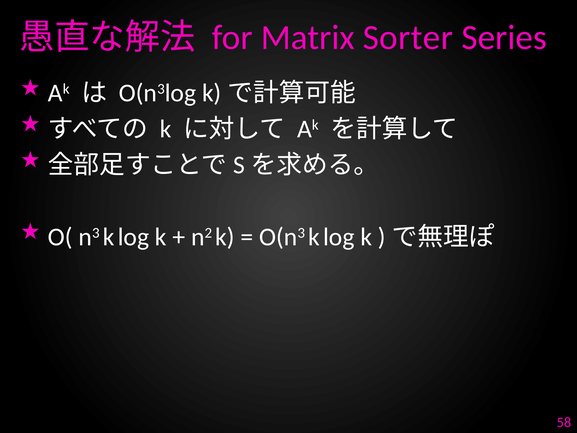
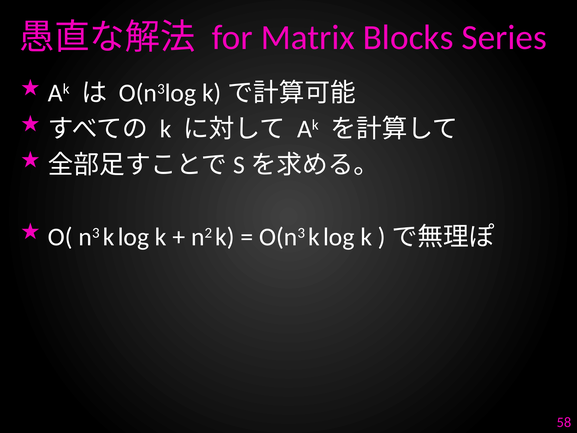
Sorter: Sorter -> Blocks
